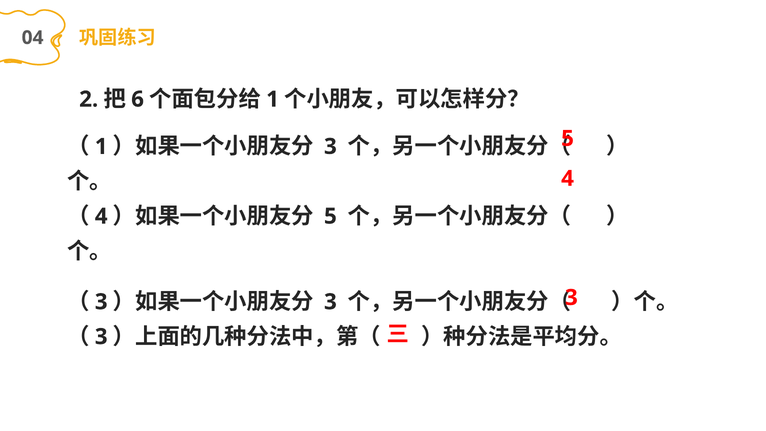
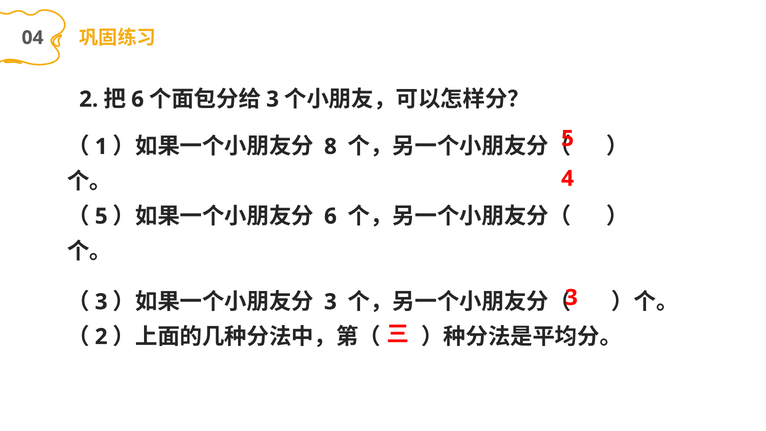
1 at (273, 99): 1 -> 3
3 at (330, 146): 3 -> 8
4 at (101, 216): 4 -> 5
5 at (330, 216): 5 -> 6
3 at (101, 337): 3 -> 2
